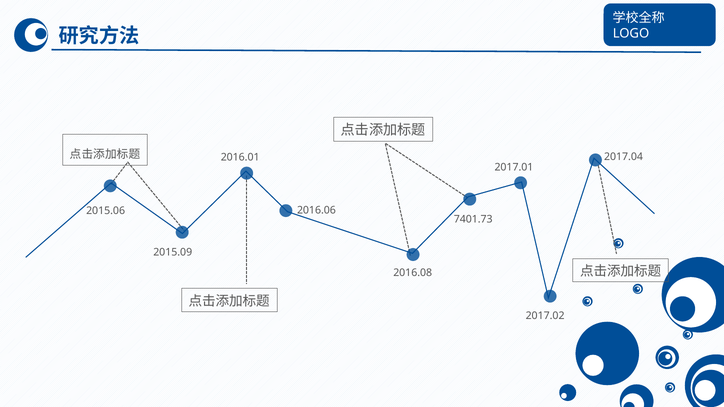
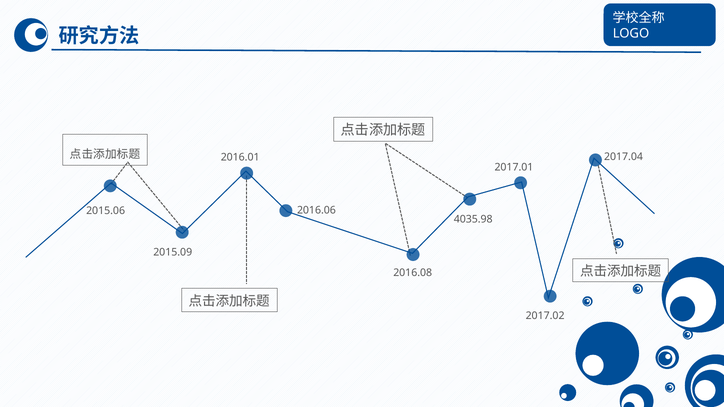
7401.73: 7401.73 -> 4035.98
